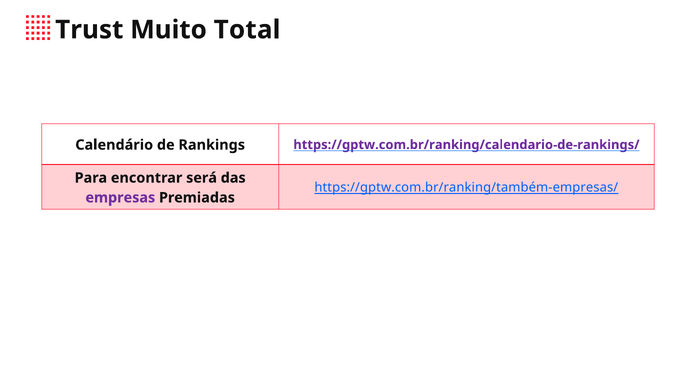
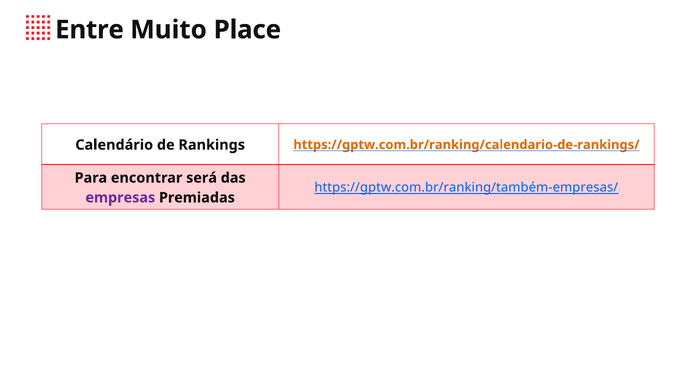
Trust: Trust -> Entre
Total: Total -> Place
https://gptw.com.br/ranking/calendario-de-rankings/ colour: purple -> orange
